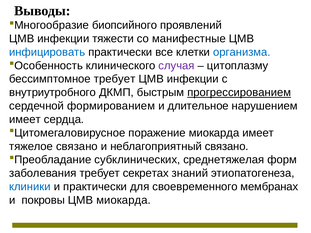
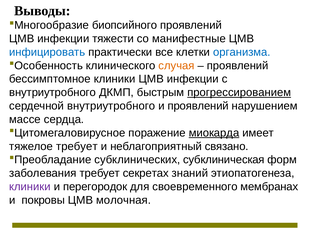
случая colour: purple -> orange
цитоплазму at (238, 66): цитоплазму -> проявлений
бессимптомное требует: требует -> клиники
сердечной формированием: формированием -> внутриутробного
и длительное: длительное -> проявлений
имеет at (25, 120): имеет -> массе
миокарда at (214, 133) underline: none -> present
тяжелое связано: связано -> требует
среднетяжелая: среднетяжелая -> субклиническая
клиники at (30, 187) colour: blue -> purple
и практически: практически -> перегородок
ЦМВ миокарда: миокарда -> молочная
